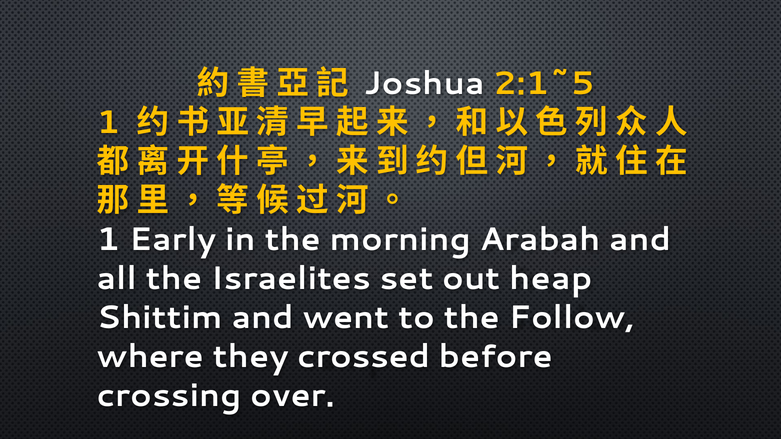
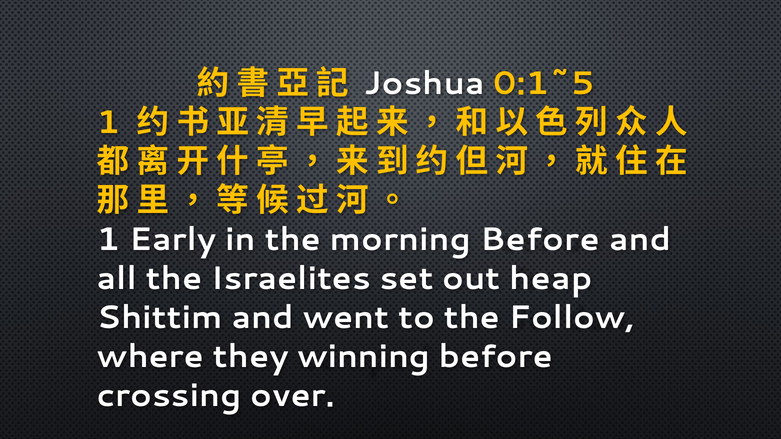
2:1~5: 2:1~5 -> 0:1~5
morning Arabah: Arabah -> Before
crossed: crossed -> winning
